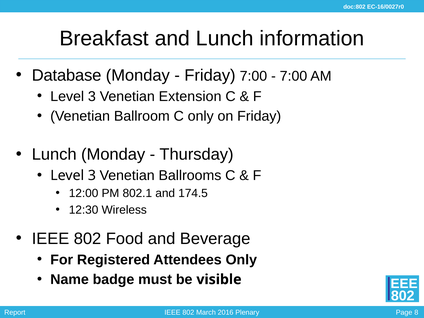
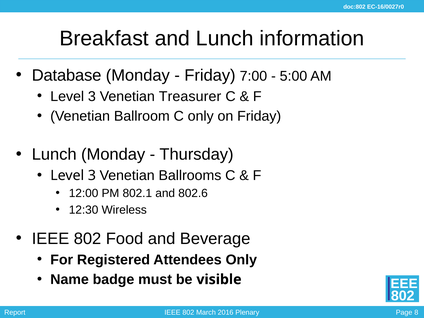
7:00 at (293, 76): 7:00 -> 5:00
Extension: Extension -> Treasurer
174.5: 174.5 -> 802.6
